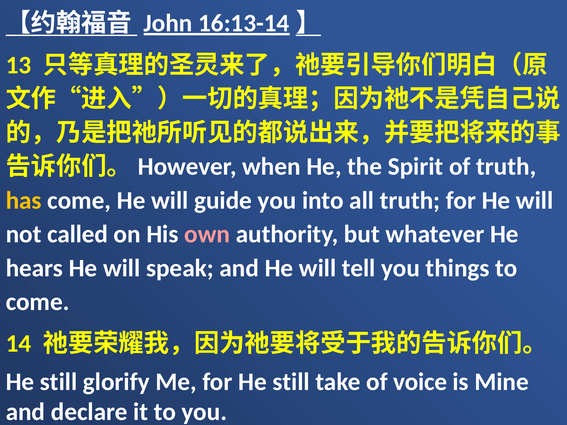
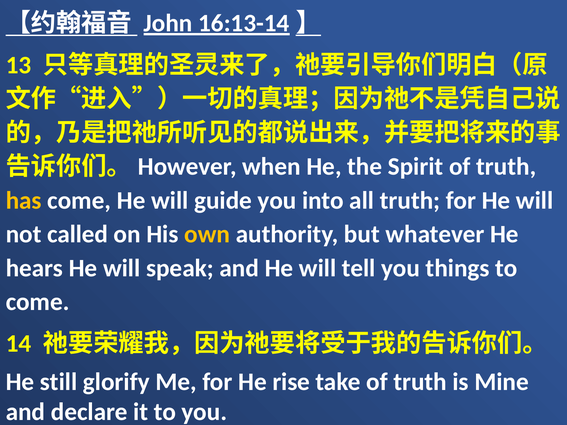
own colour: pink -> yellow
for He still: still -> rise
take of voice: voice -> truth
